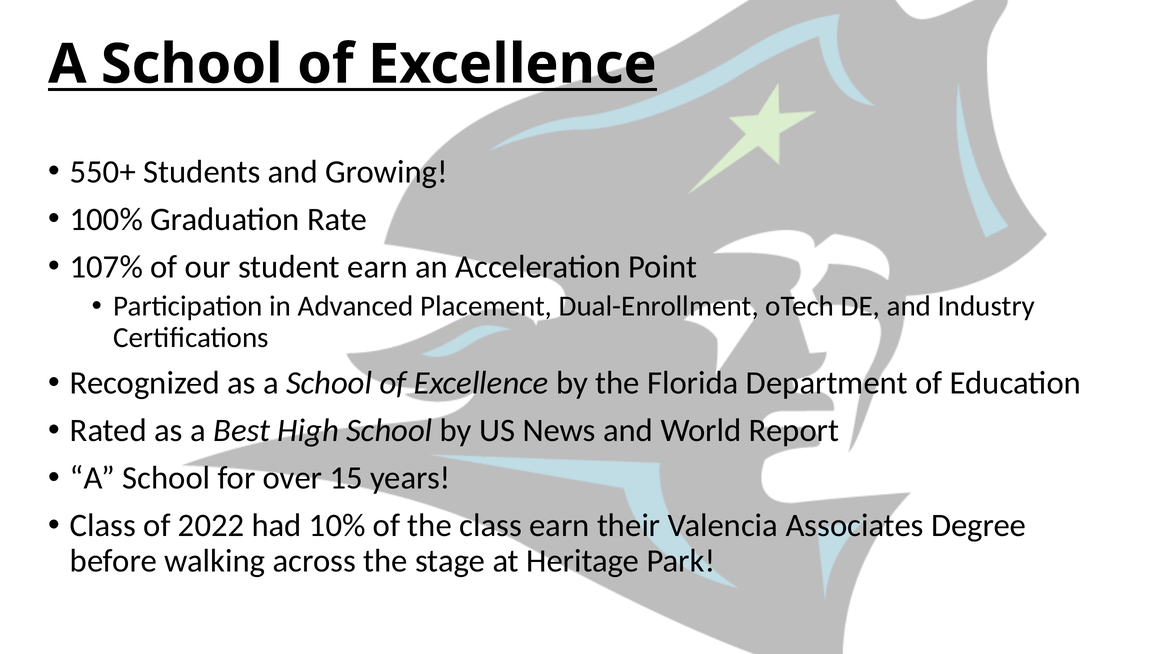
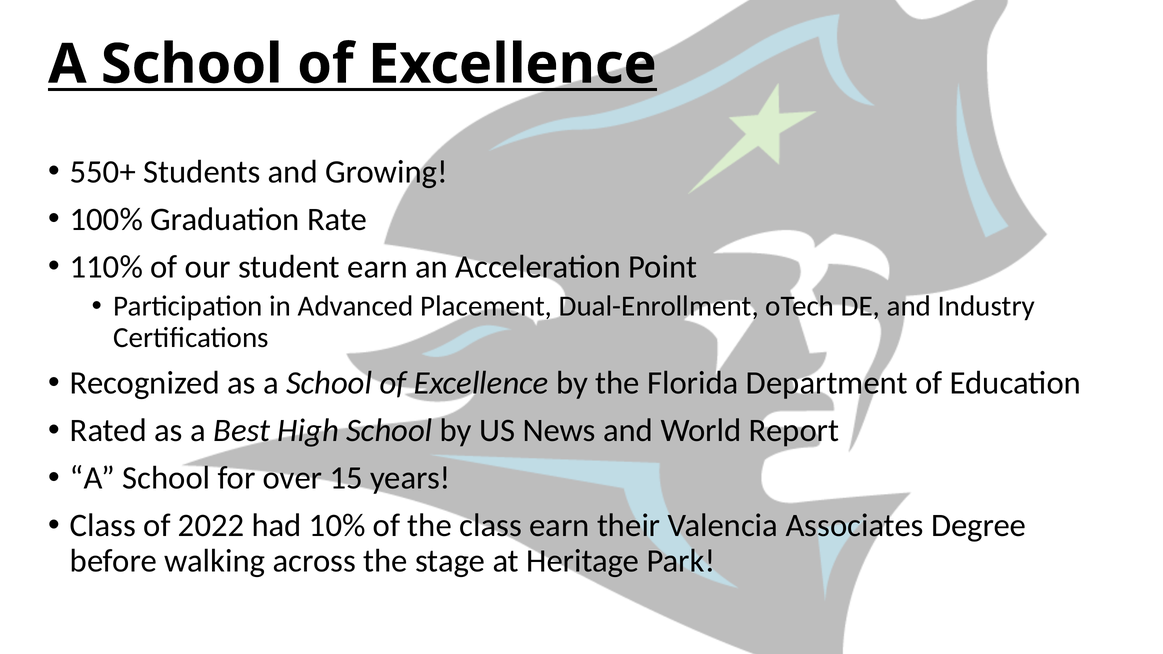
107%: 107% -> 110%
